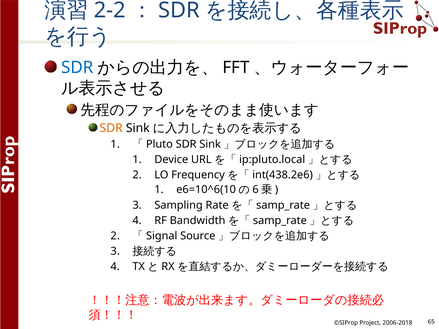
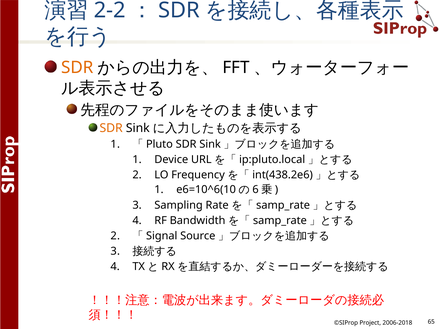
SDR at (77, 68) colour: blue -> orange
